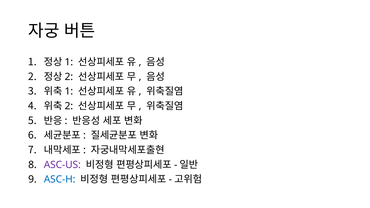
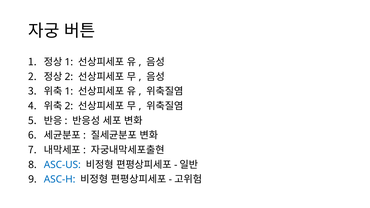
ASC-US colour: purple -> blue
